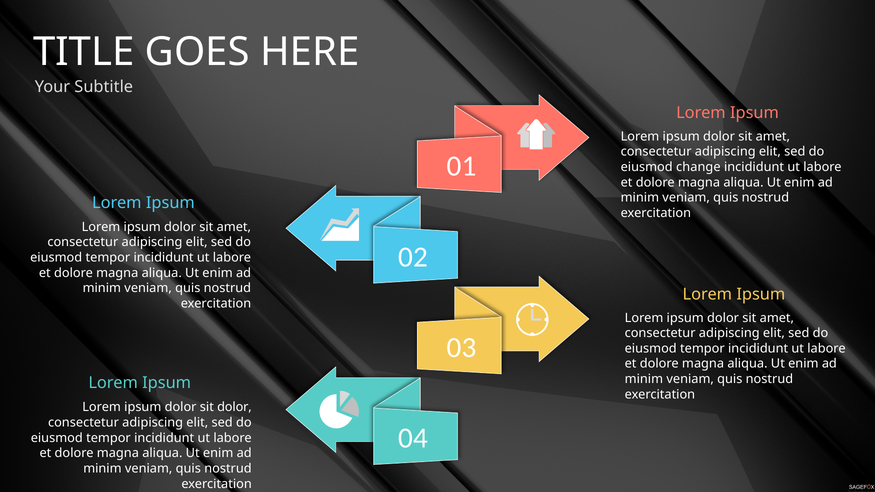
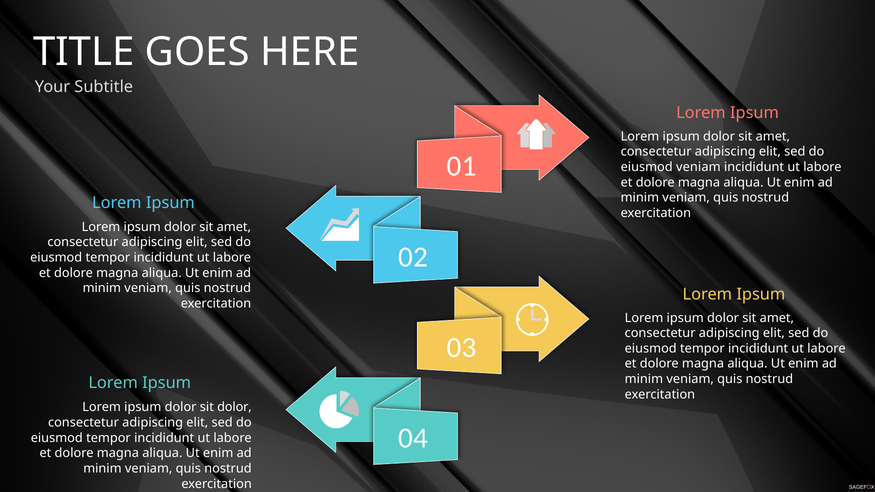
eiusmod change: change -> veniam
